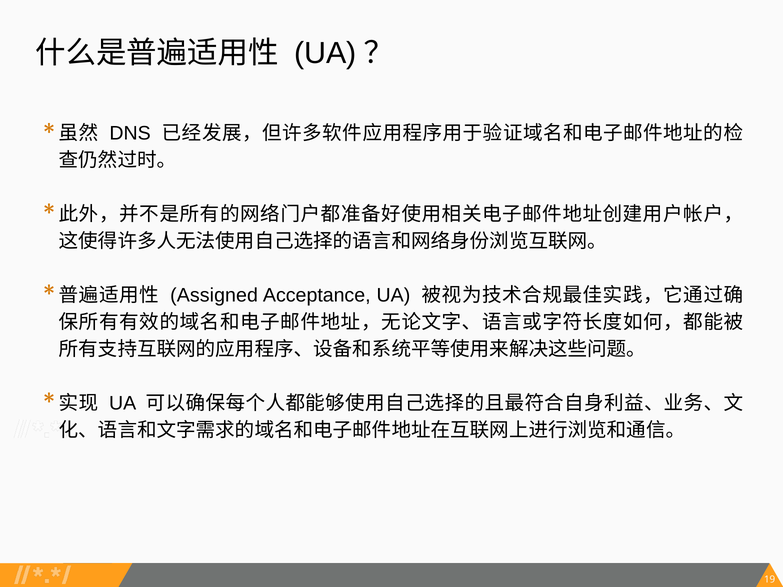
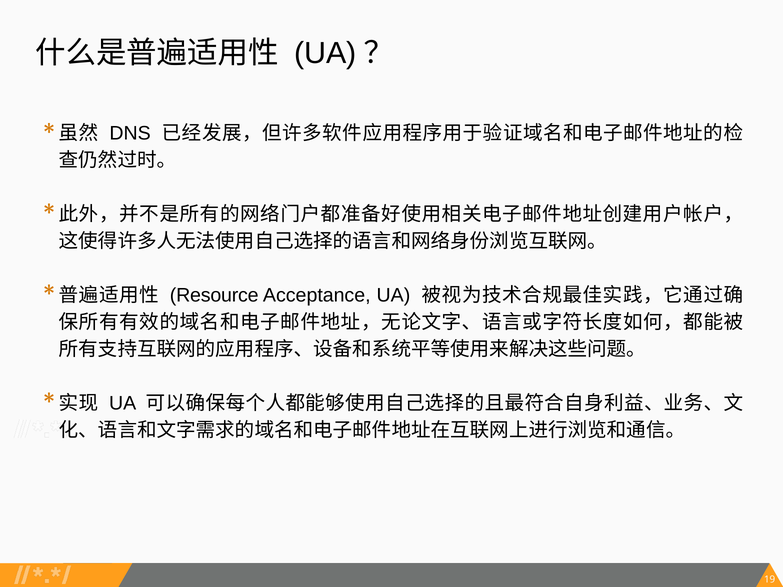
Assigned: Assigned -> Resource
